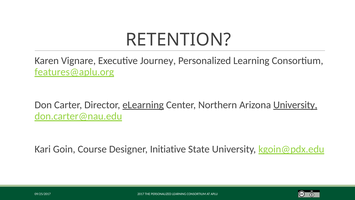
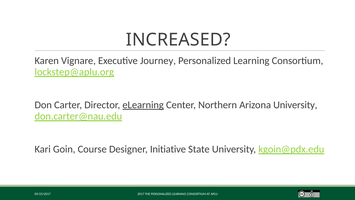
RETENTION: RETENTION -> INCREASED
features@aplu.org: features@aplu.org -> lockstep@aplu.org
University at (295, 105) underline: present -> none
